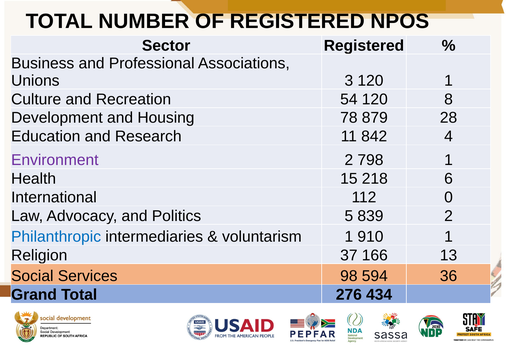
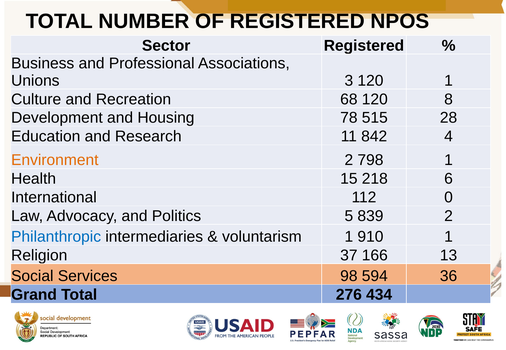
54: 54 -> 68
879: 879 -> 515
Environment colour: purple -> orange
